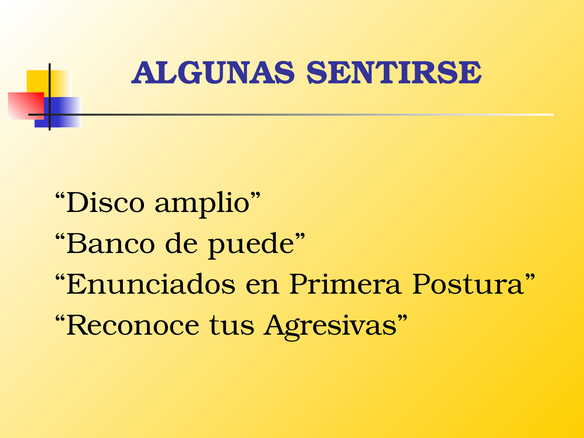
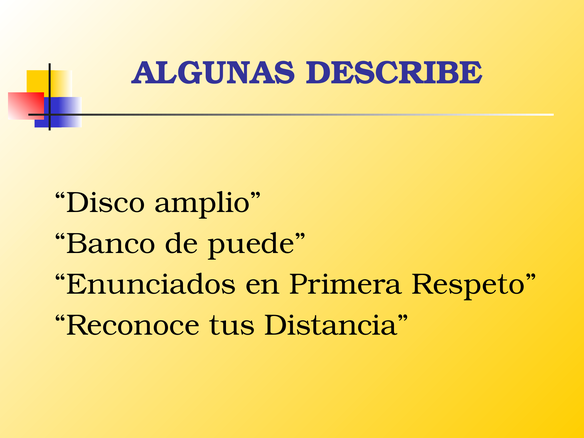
SENTIRSE: SENTIRSE -> DESCRIBE
Postura: Postura -> Respeto
Agresivas: Agresivas -> Distancia
